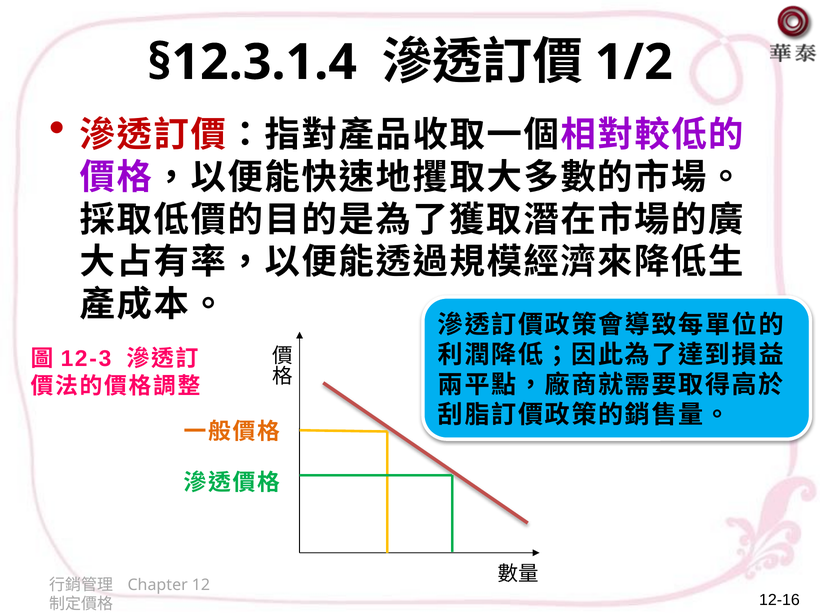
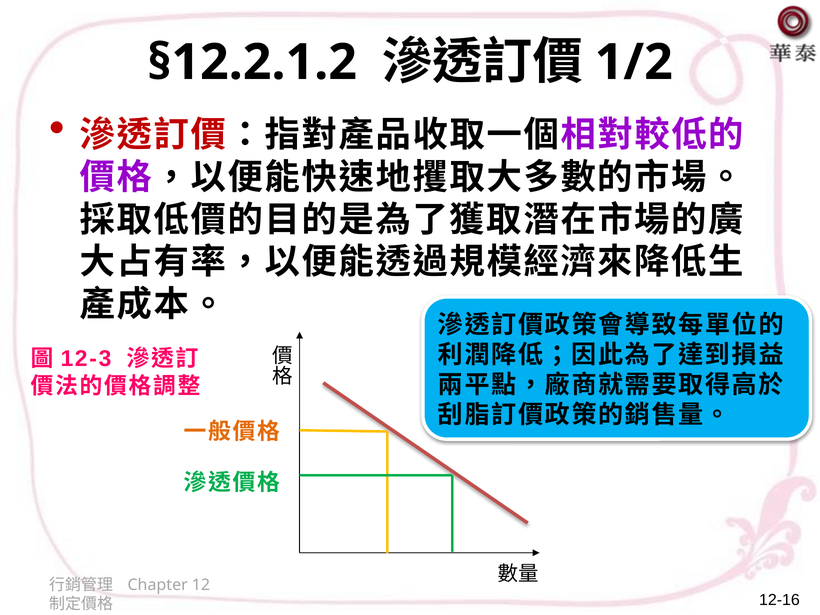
§12.3.1.4: §12.3.1.4 -> §12.2.1.2
